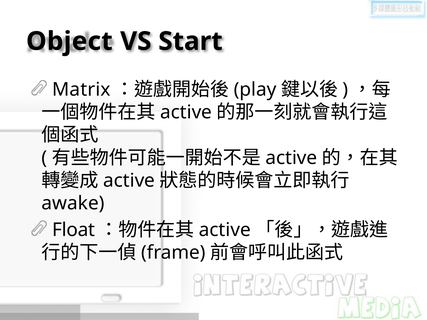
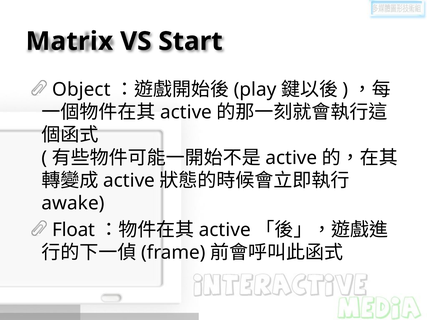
Object: Object -> Matrix
Matrix: Matrix -> Object
